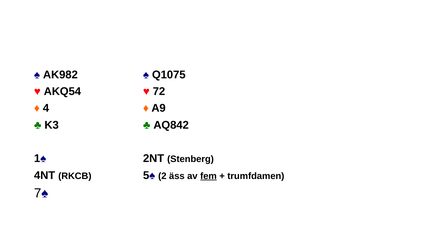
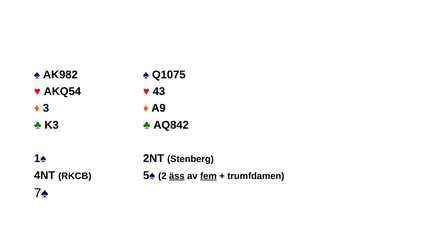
72: 72 -> 43
4: 4 -> 3
äss underline: none -> present
